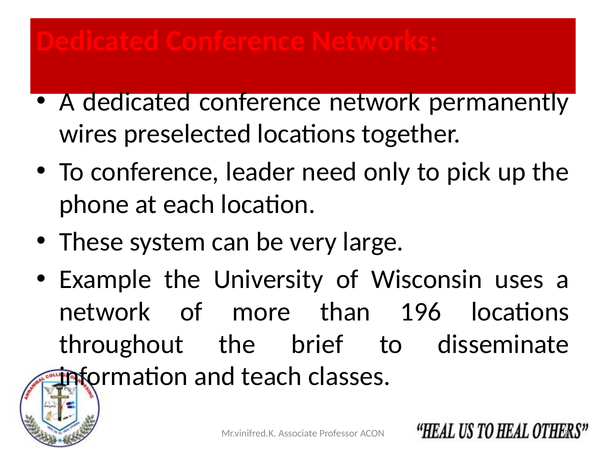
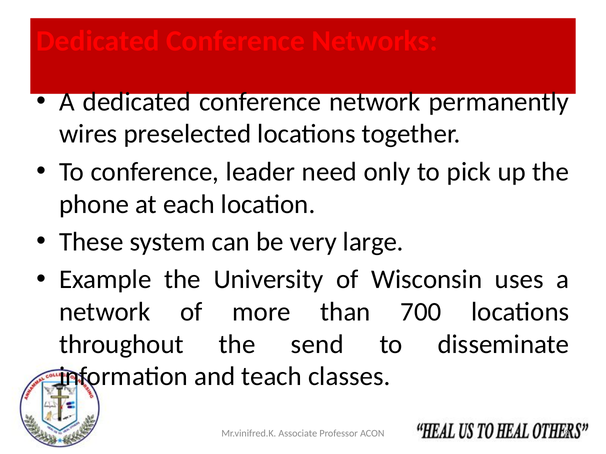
196: 196 -> 700
brief: brief -> send
